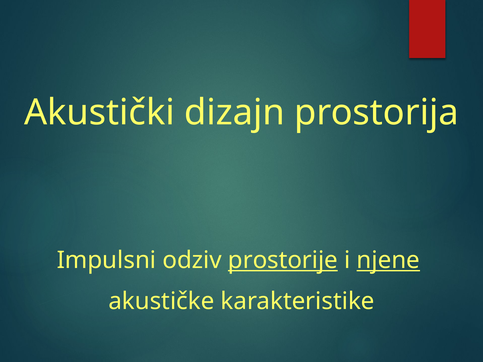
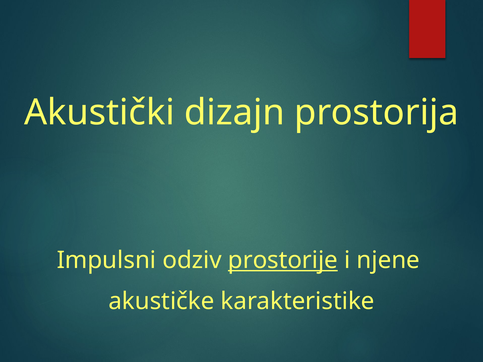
njene underline: present -> none
